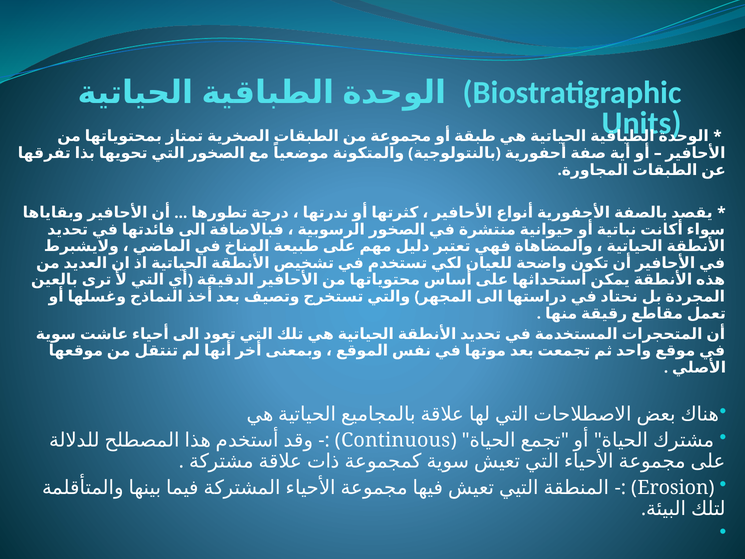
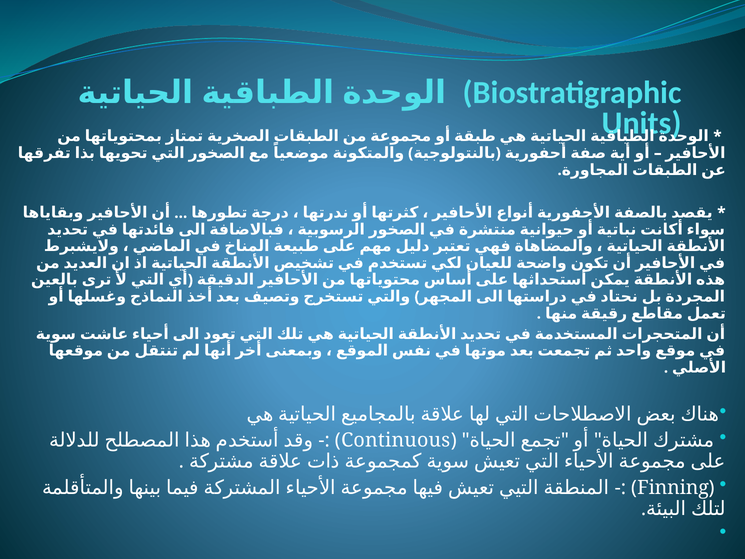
Erosion: Erosion -> Finning
